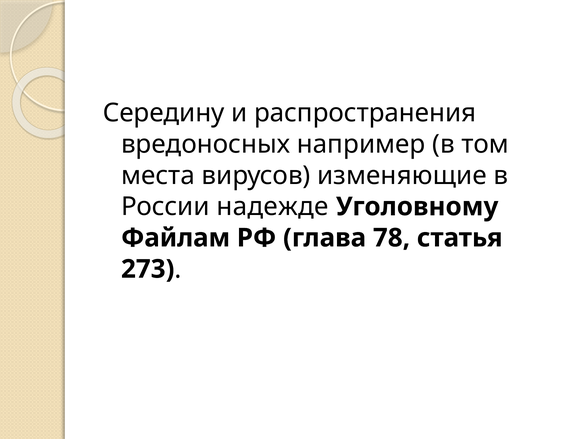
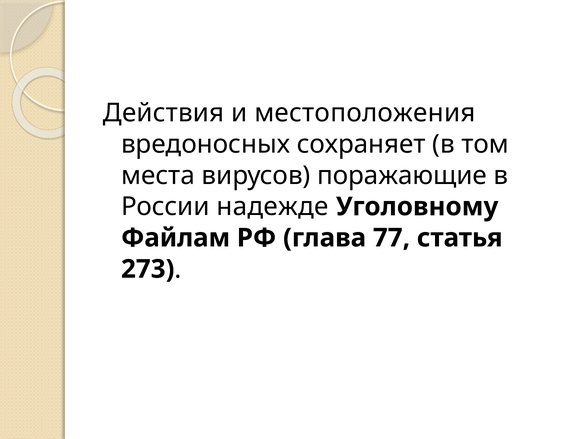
Середину: Середину -> Действия
распространения: распространения -> местоположения
например: например -> сохраняет
изменяющие: изменяющие -> поражающие
78: 78 -> 77
